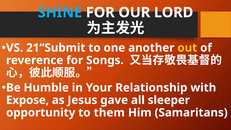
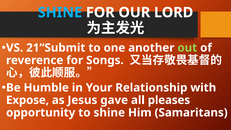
out colour: yellow -> light green
sleeper: sleeper -> pleases
to them: them -> shine
